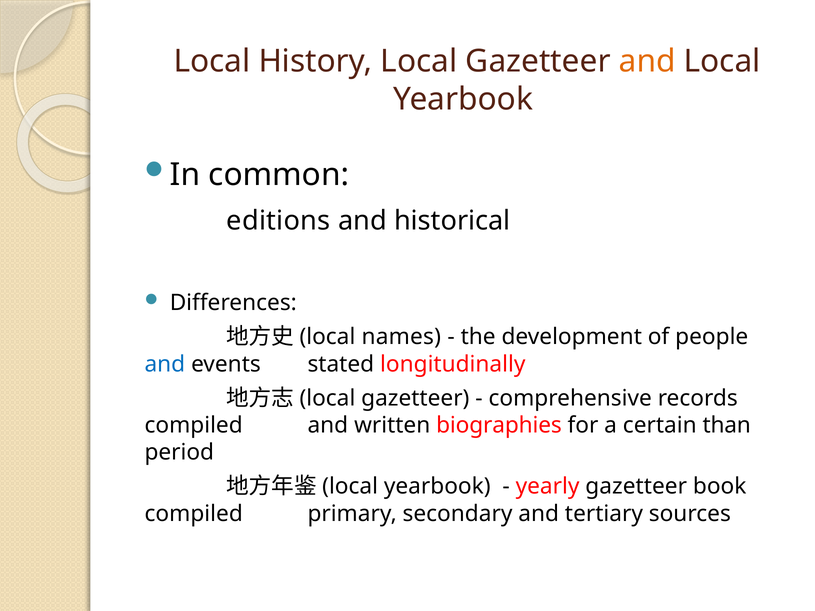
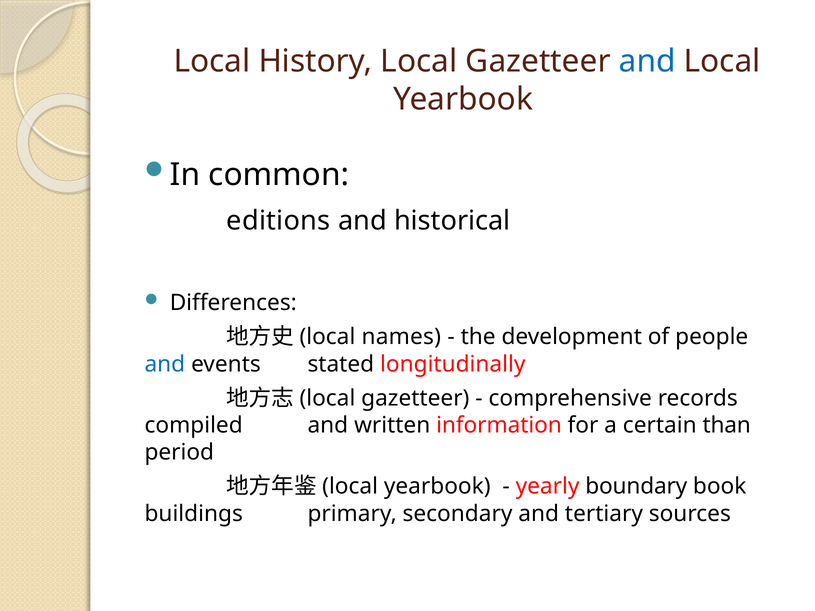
and at (647, 61) colour: orange -> blue
biographies: biographies -> information
yearly gazetteer: gazetteer -> boundary
compiled at (194, 514): compiled -> buildings
